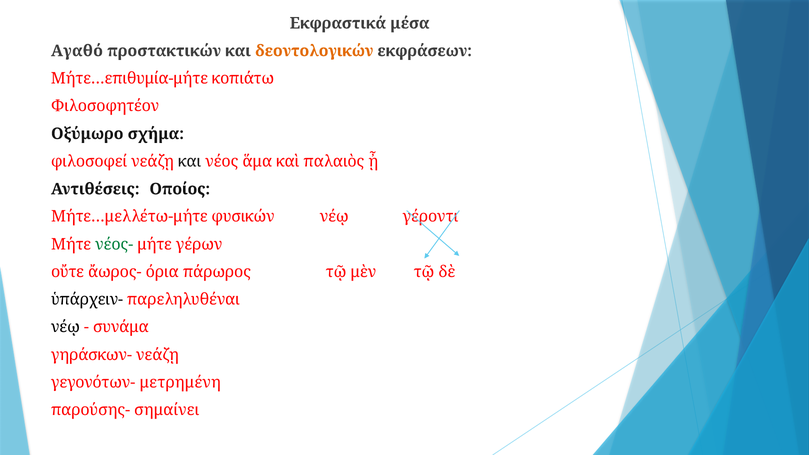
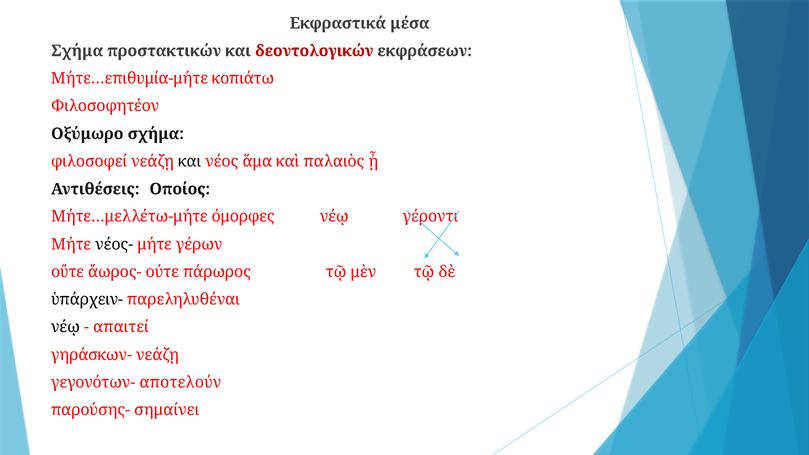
Αγαθό at (77, 51): Αγαθό -> Σχήμα
δεοντολογικών colour: orange -> red
φυσικών: φυσικών -> όμορφες
νέος- colour: green -> black
όρια: όρια -> ούτε
συνάμα: συνάμα -> απαιτεί
μετρημένη: μετρημένη -> αποτελούν
